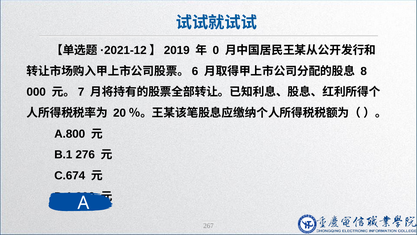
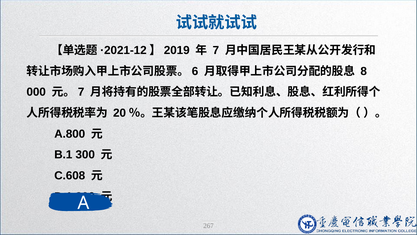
0: 0 -> 7
276: 276 -> 300
C.674: C.674 -> C.608
